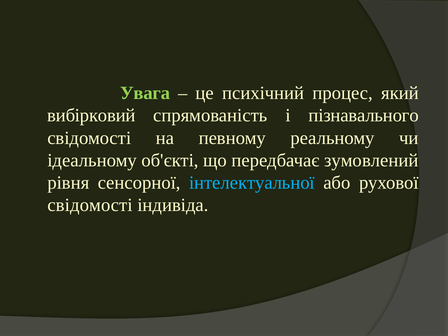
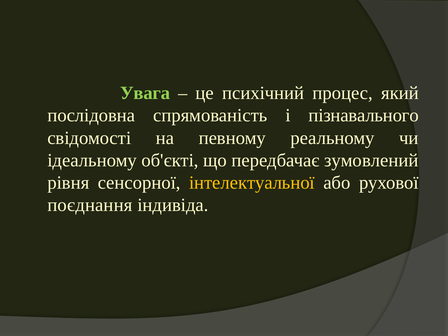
вибірковий: вибірковий -> послідовна
інтелектуальної colour: light blue -> yellow
свідомості at (90, 205): свідомості -> поєднання
